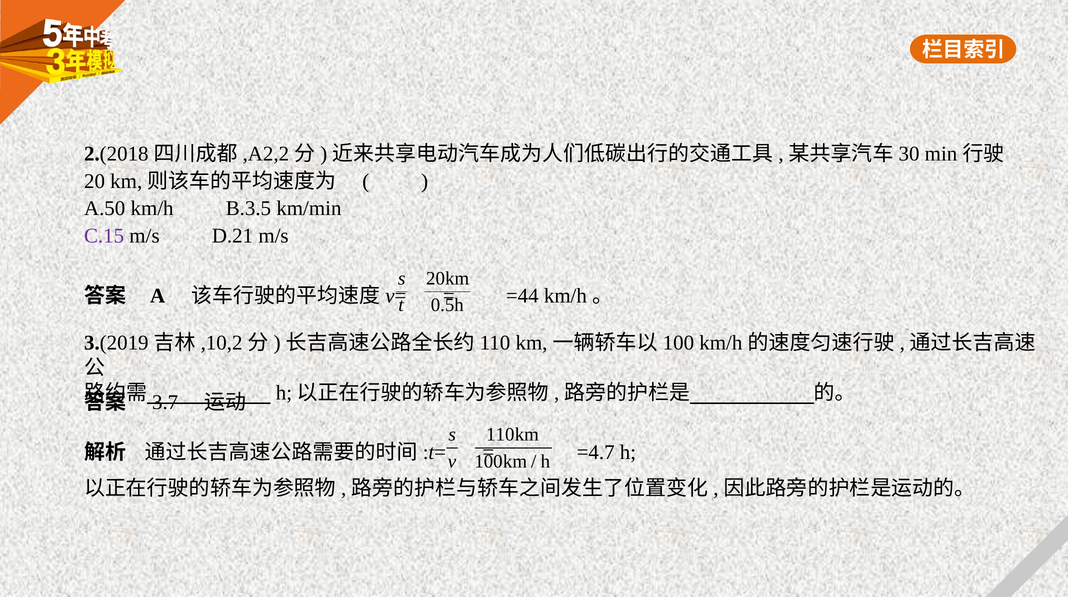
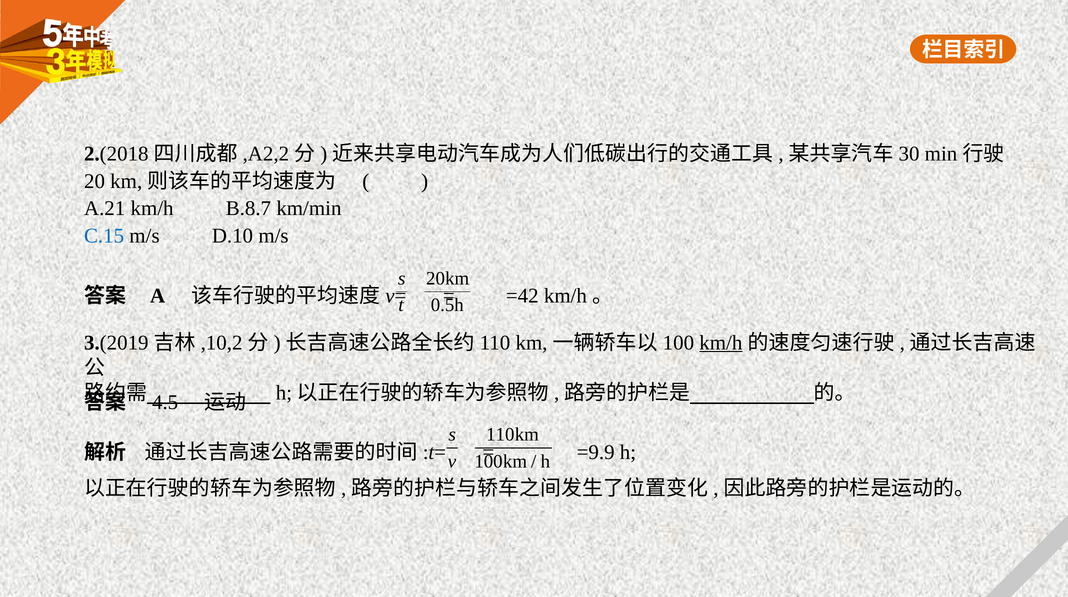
A.50: A.50 -> A.21
B.3.5: B.3.5 -> B.8.7
C.15 colour: purple -> blue
D.21: D.21 -> D.10
=44: =44 -> =42
km/h at (721, 343) underline: none -> present
3.7: 3.7 -> 4.5
=4.7: =4.7 -> =9.9
